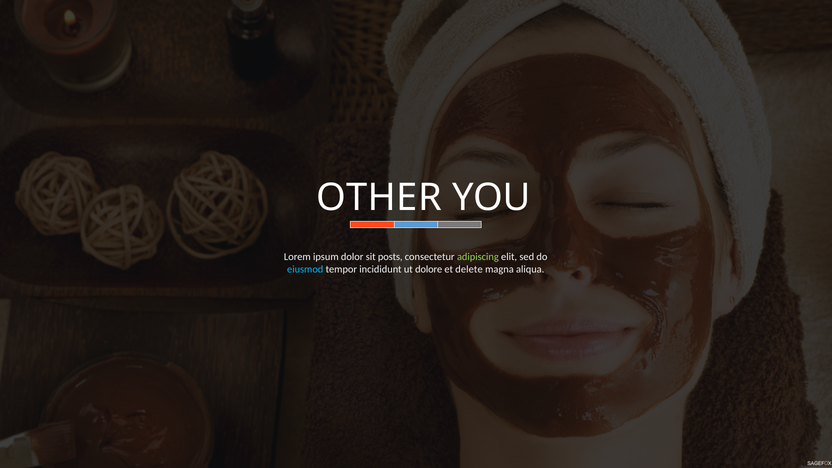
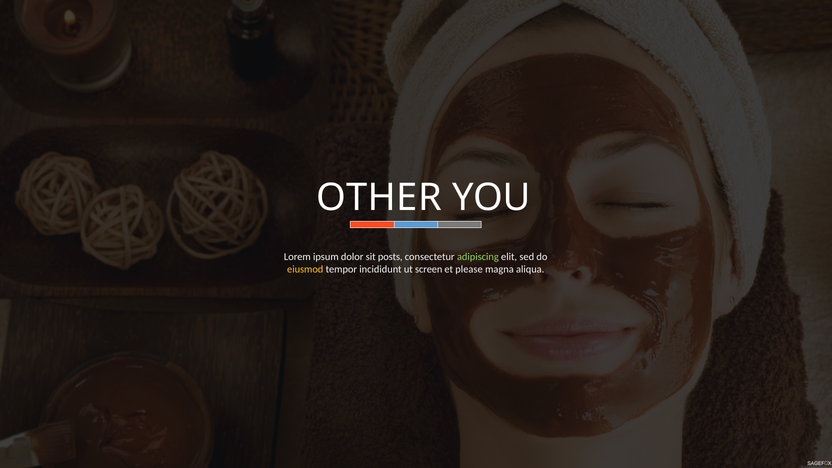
eiusmod colour: light blue -> yellow
dolore: dolore -> screen
delete: delete -> please
